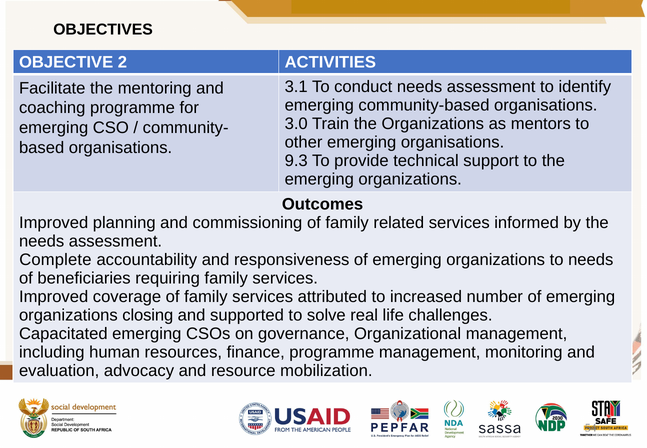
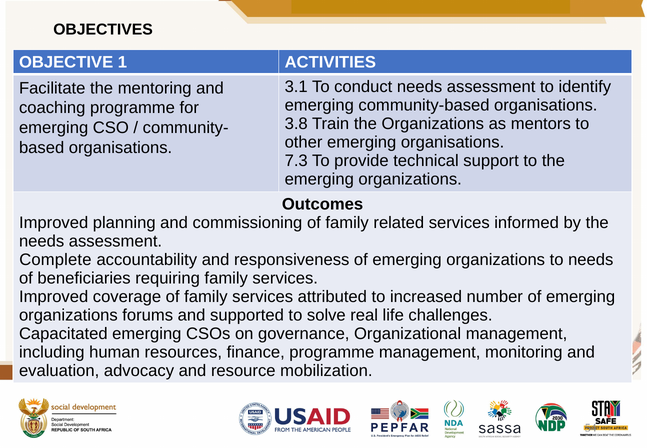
2: 2 -> 1
3.0: 3.0 -> 3.8
9.3: 9.3 -> 7.3
closing: closing -> forums
